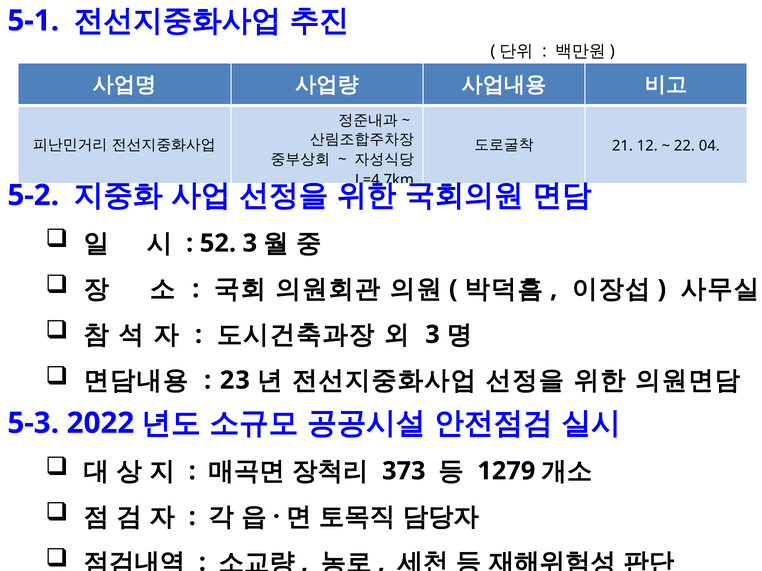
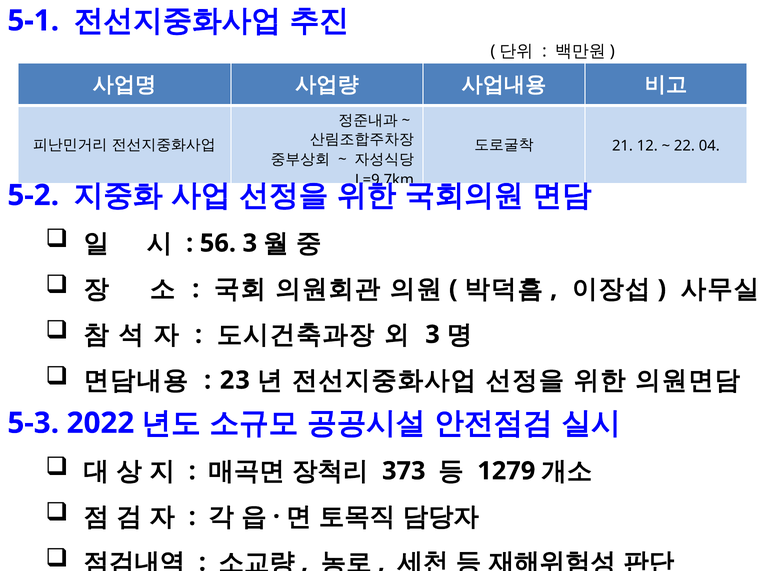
L=4.7km: L=4.7km -> L=9.7km
52: 52 -> 56
